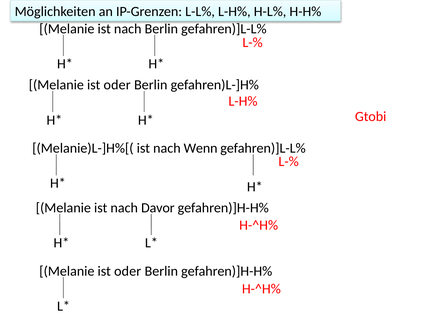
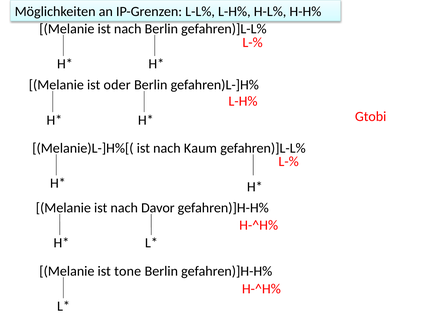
Wenn: Wenn -> Kaum
oder at (128, 272): oder -> tone
